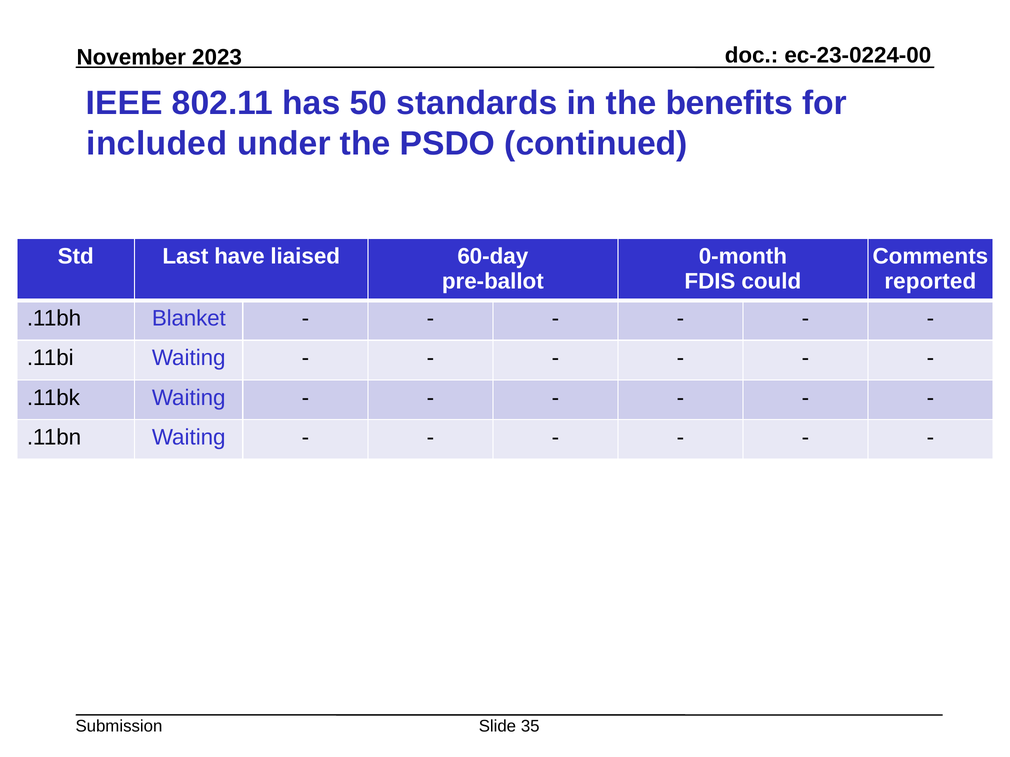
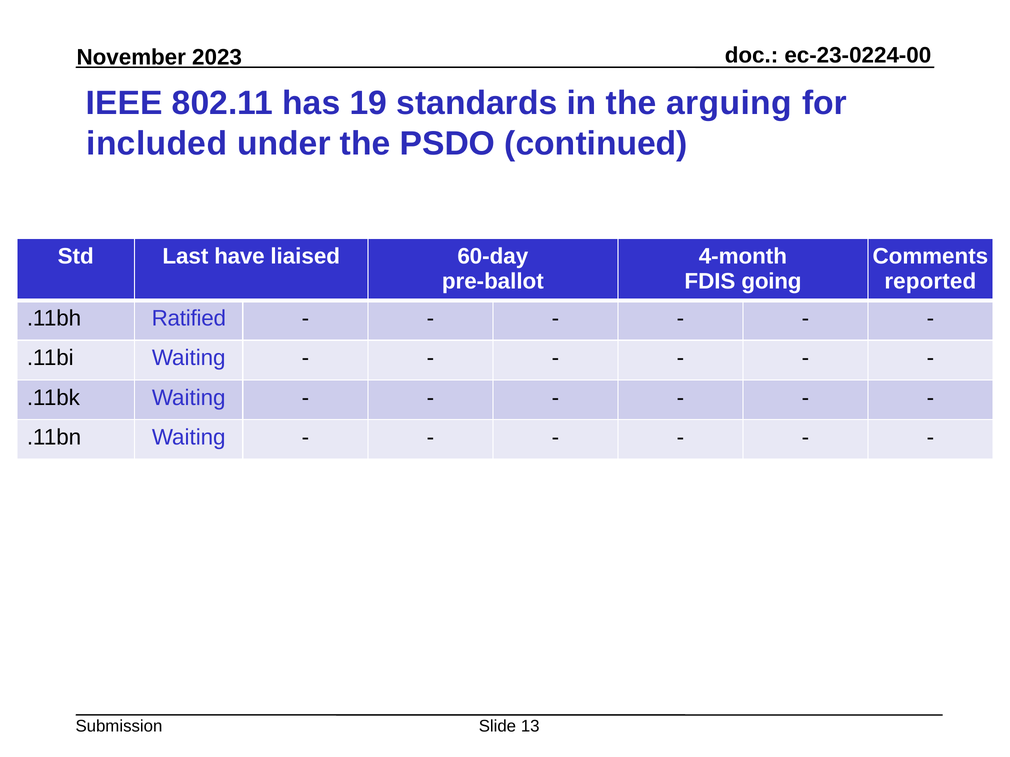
50: 50 -> 19
benefits: benefits -> arguing
0-month: 0-month -> 4-month
could: could -> going
Blanket: Blanket -> Ratified
35: 35 -> 13
